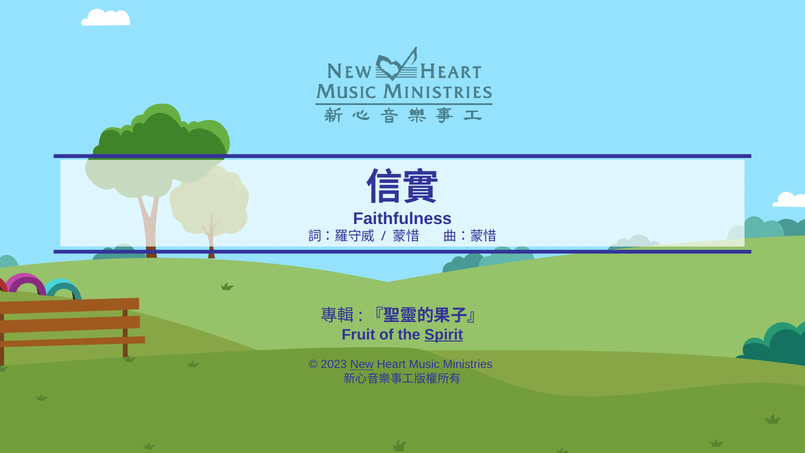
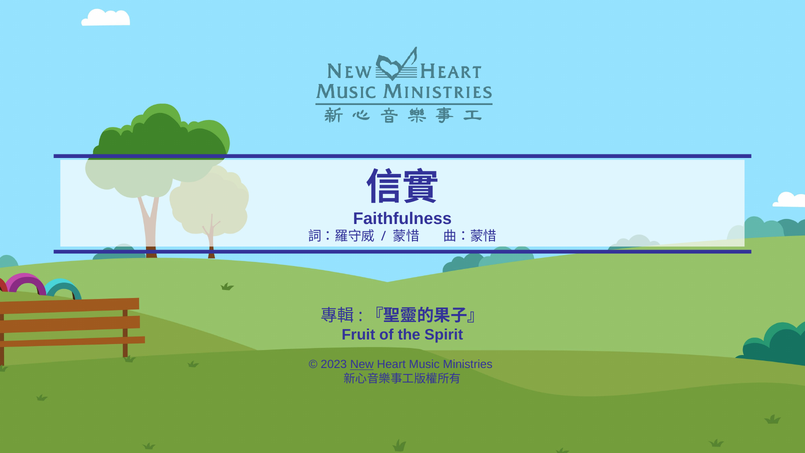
Spirit underline: present -> none
